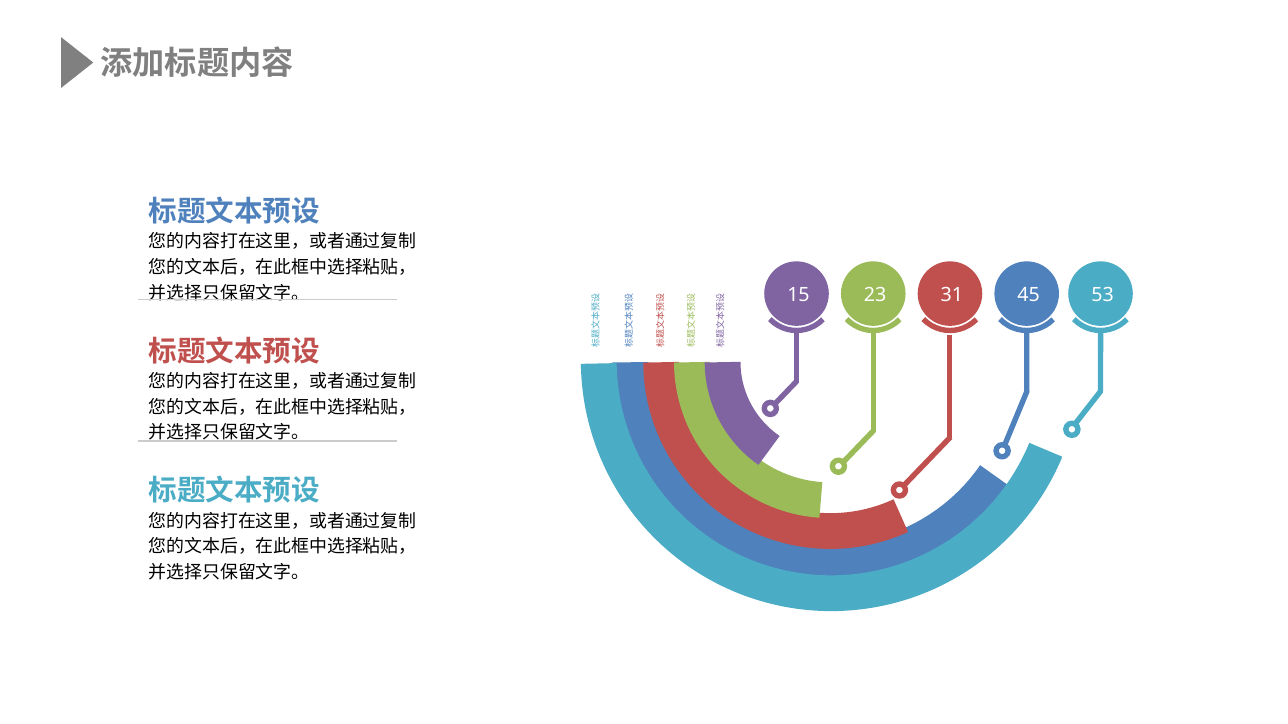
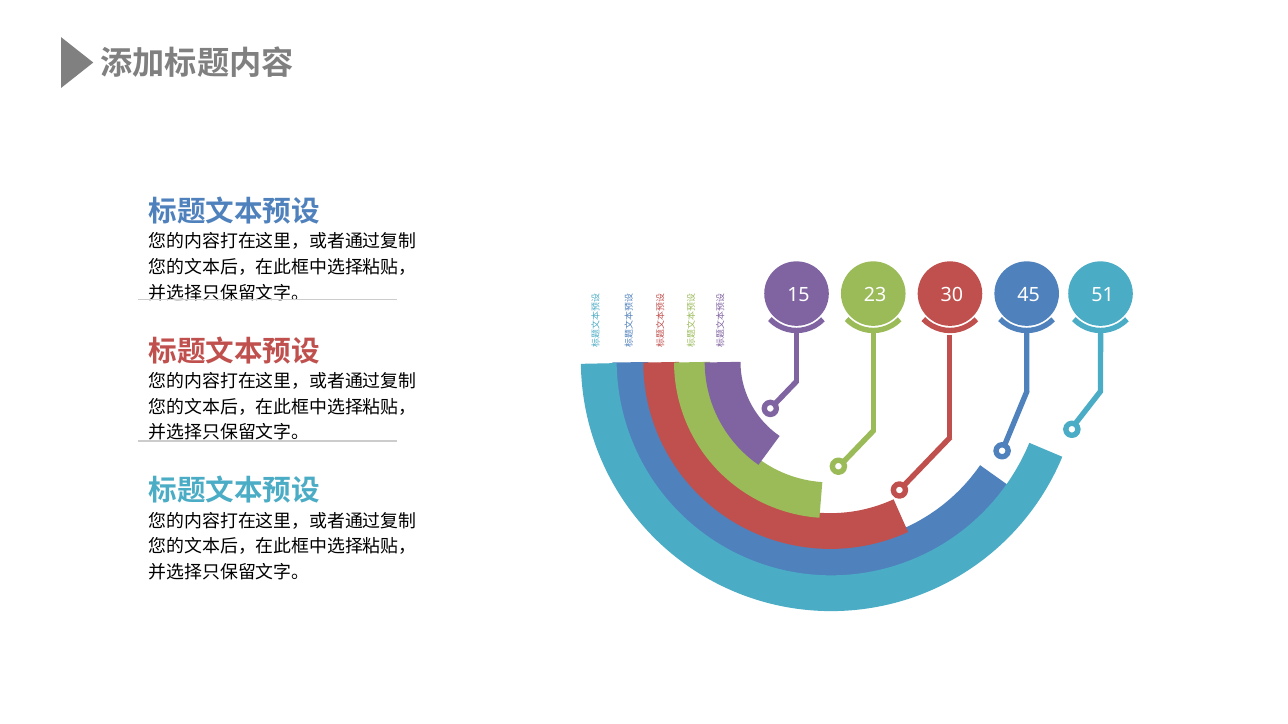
31: 31 -> 30
53: 53 -> 51
